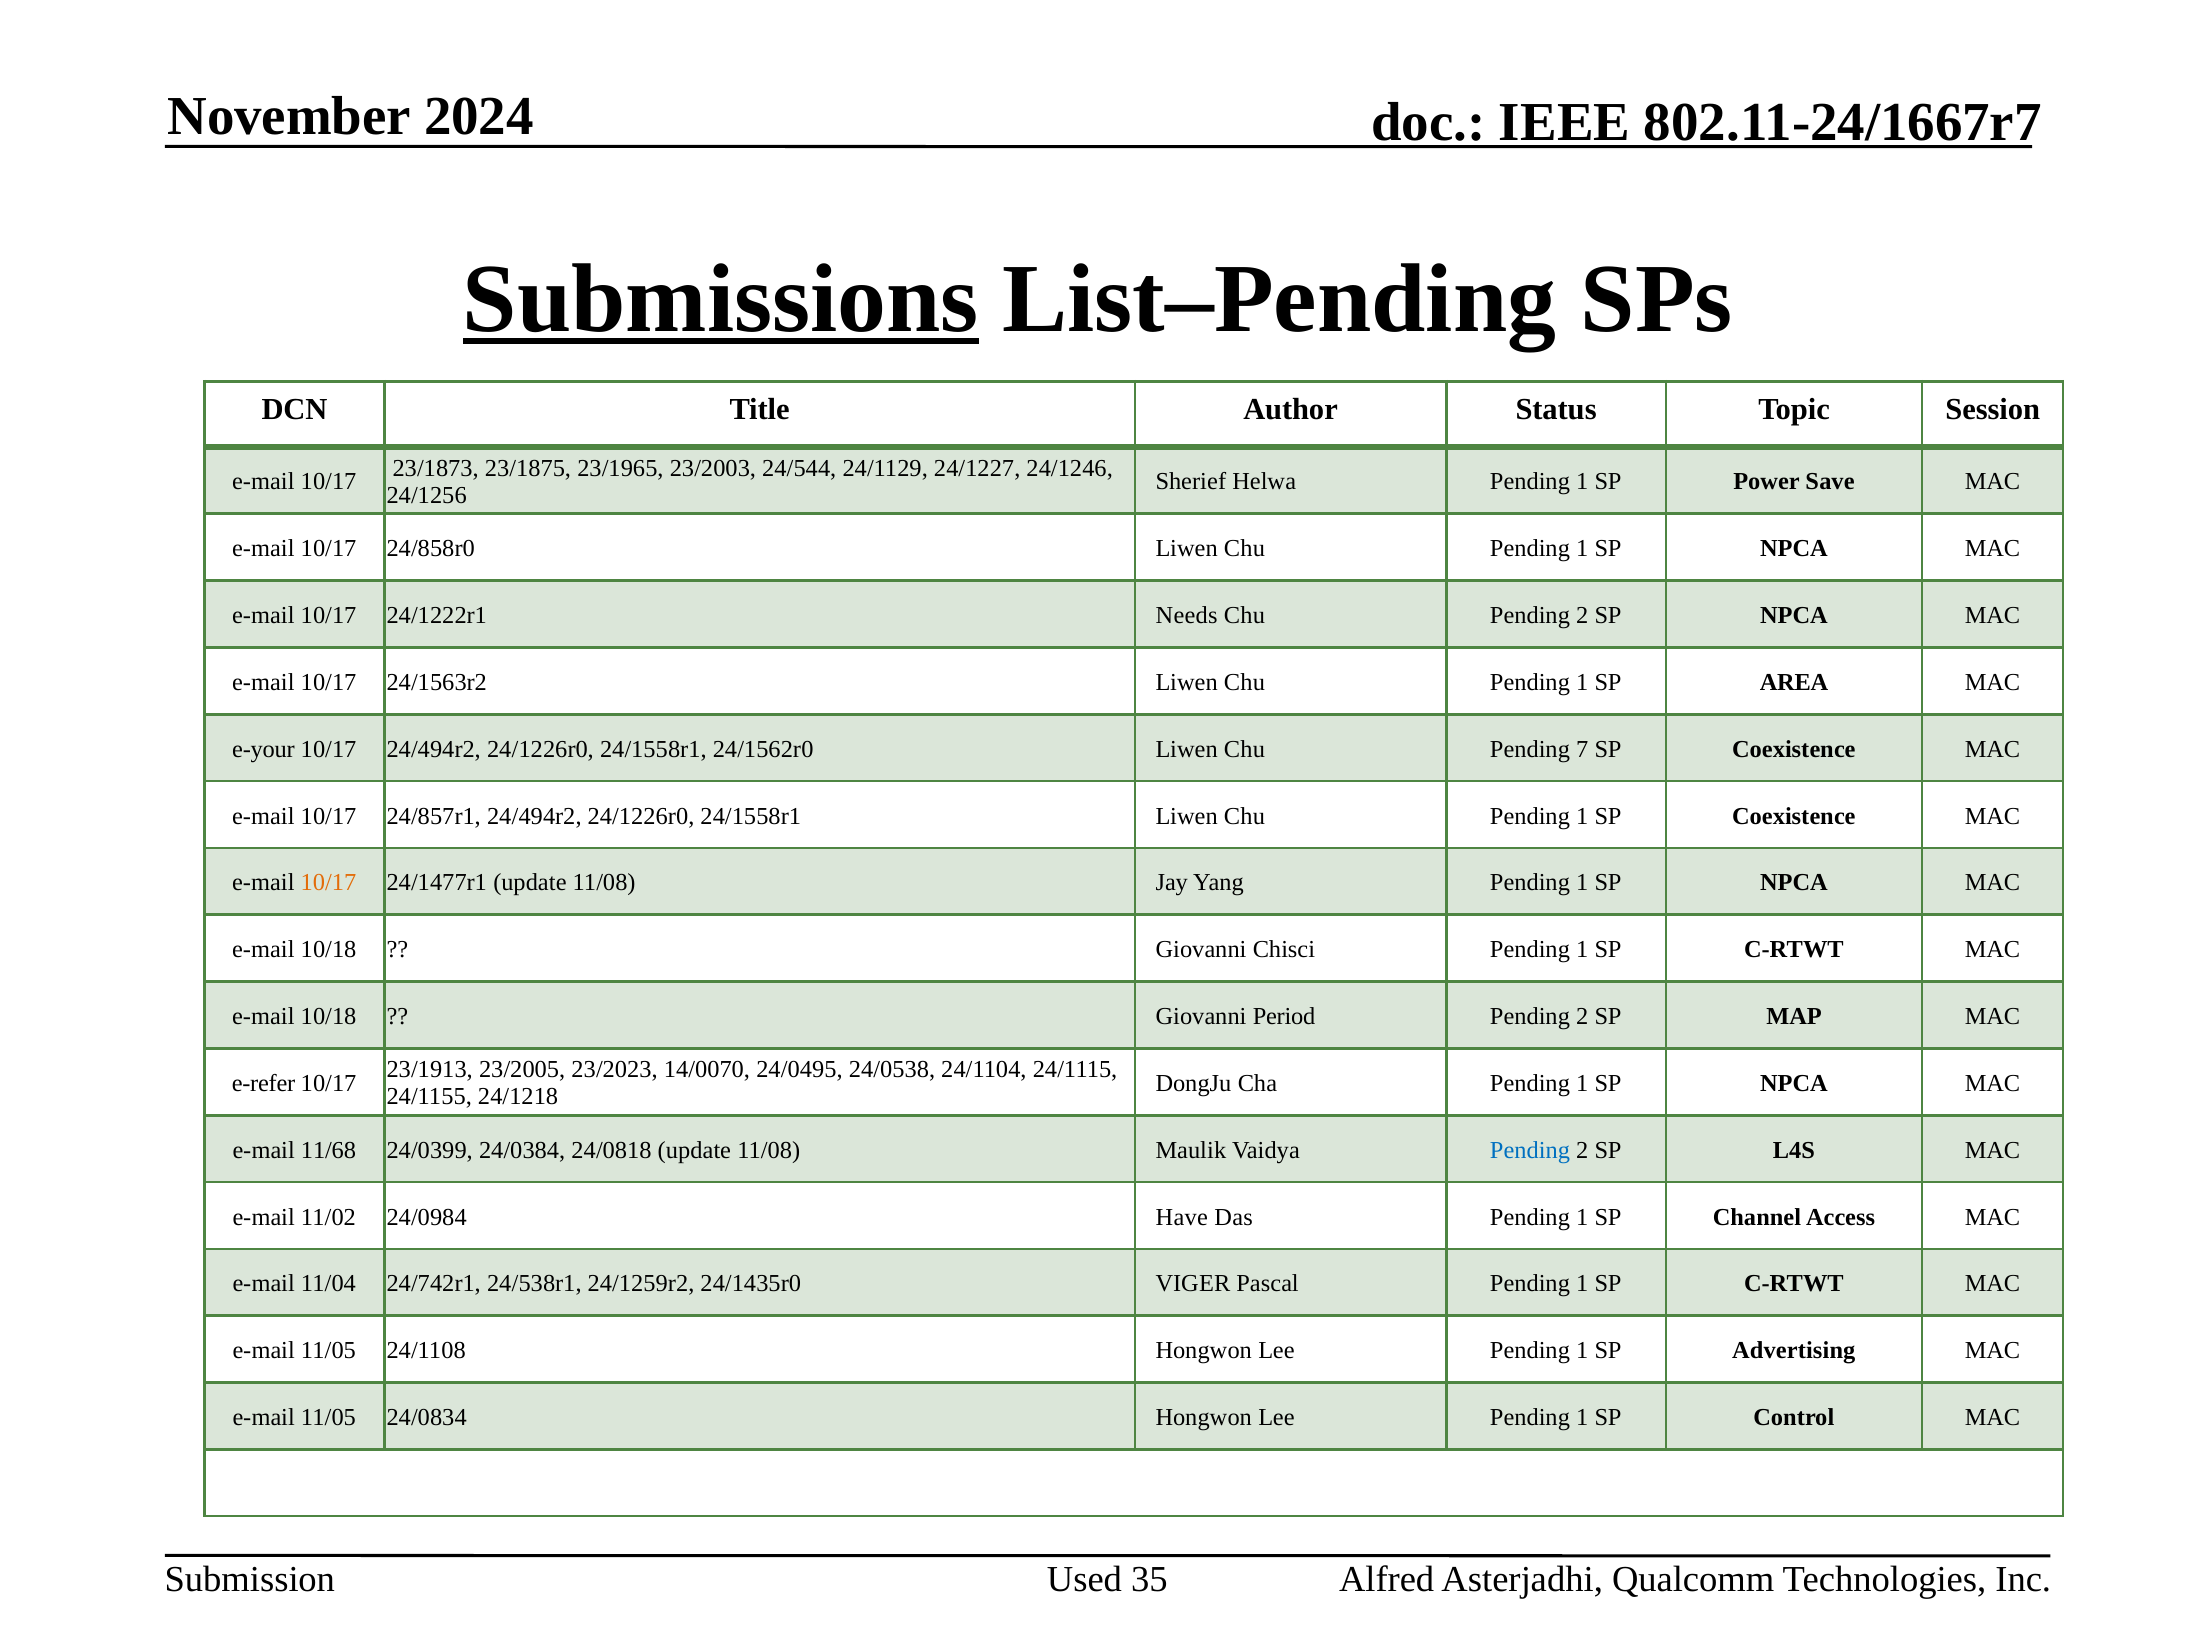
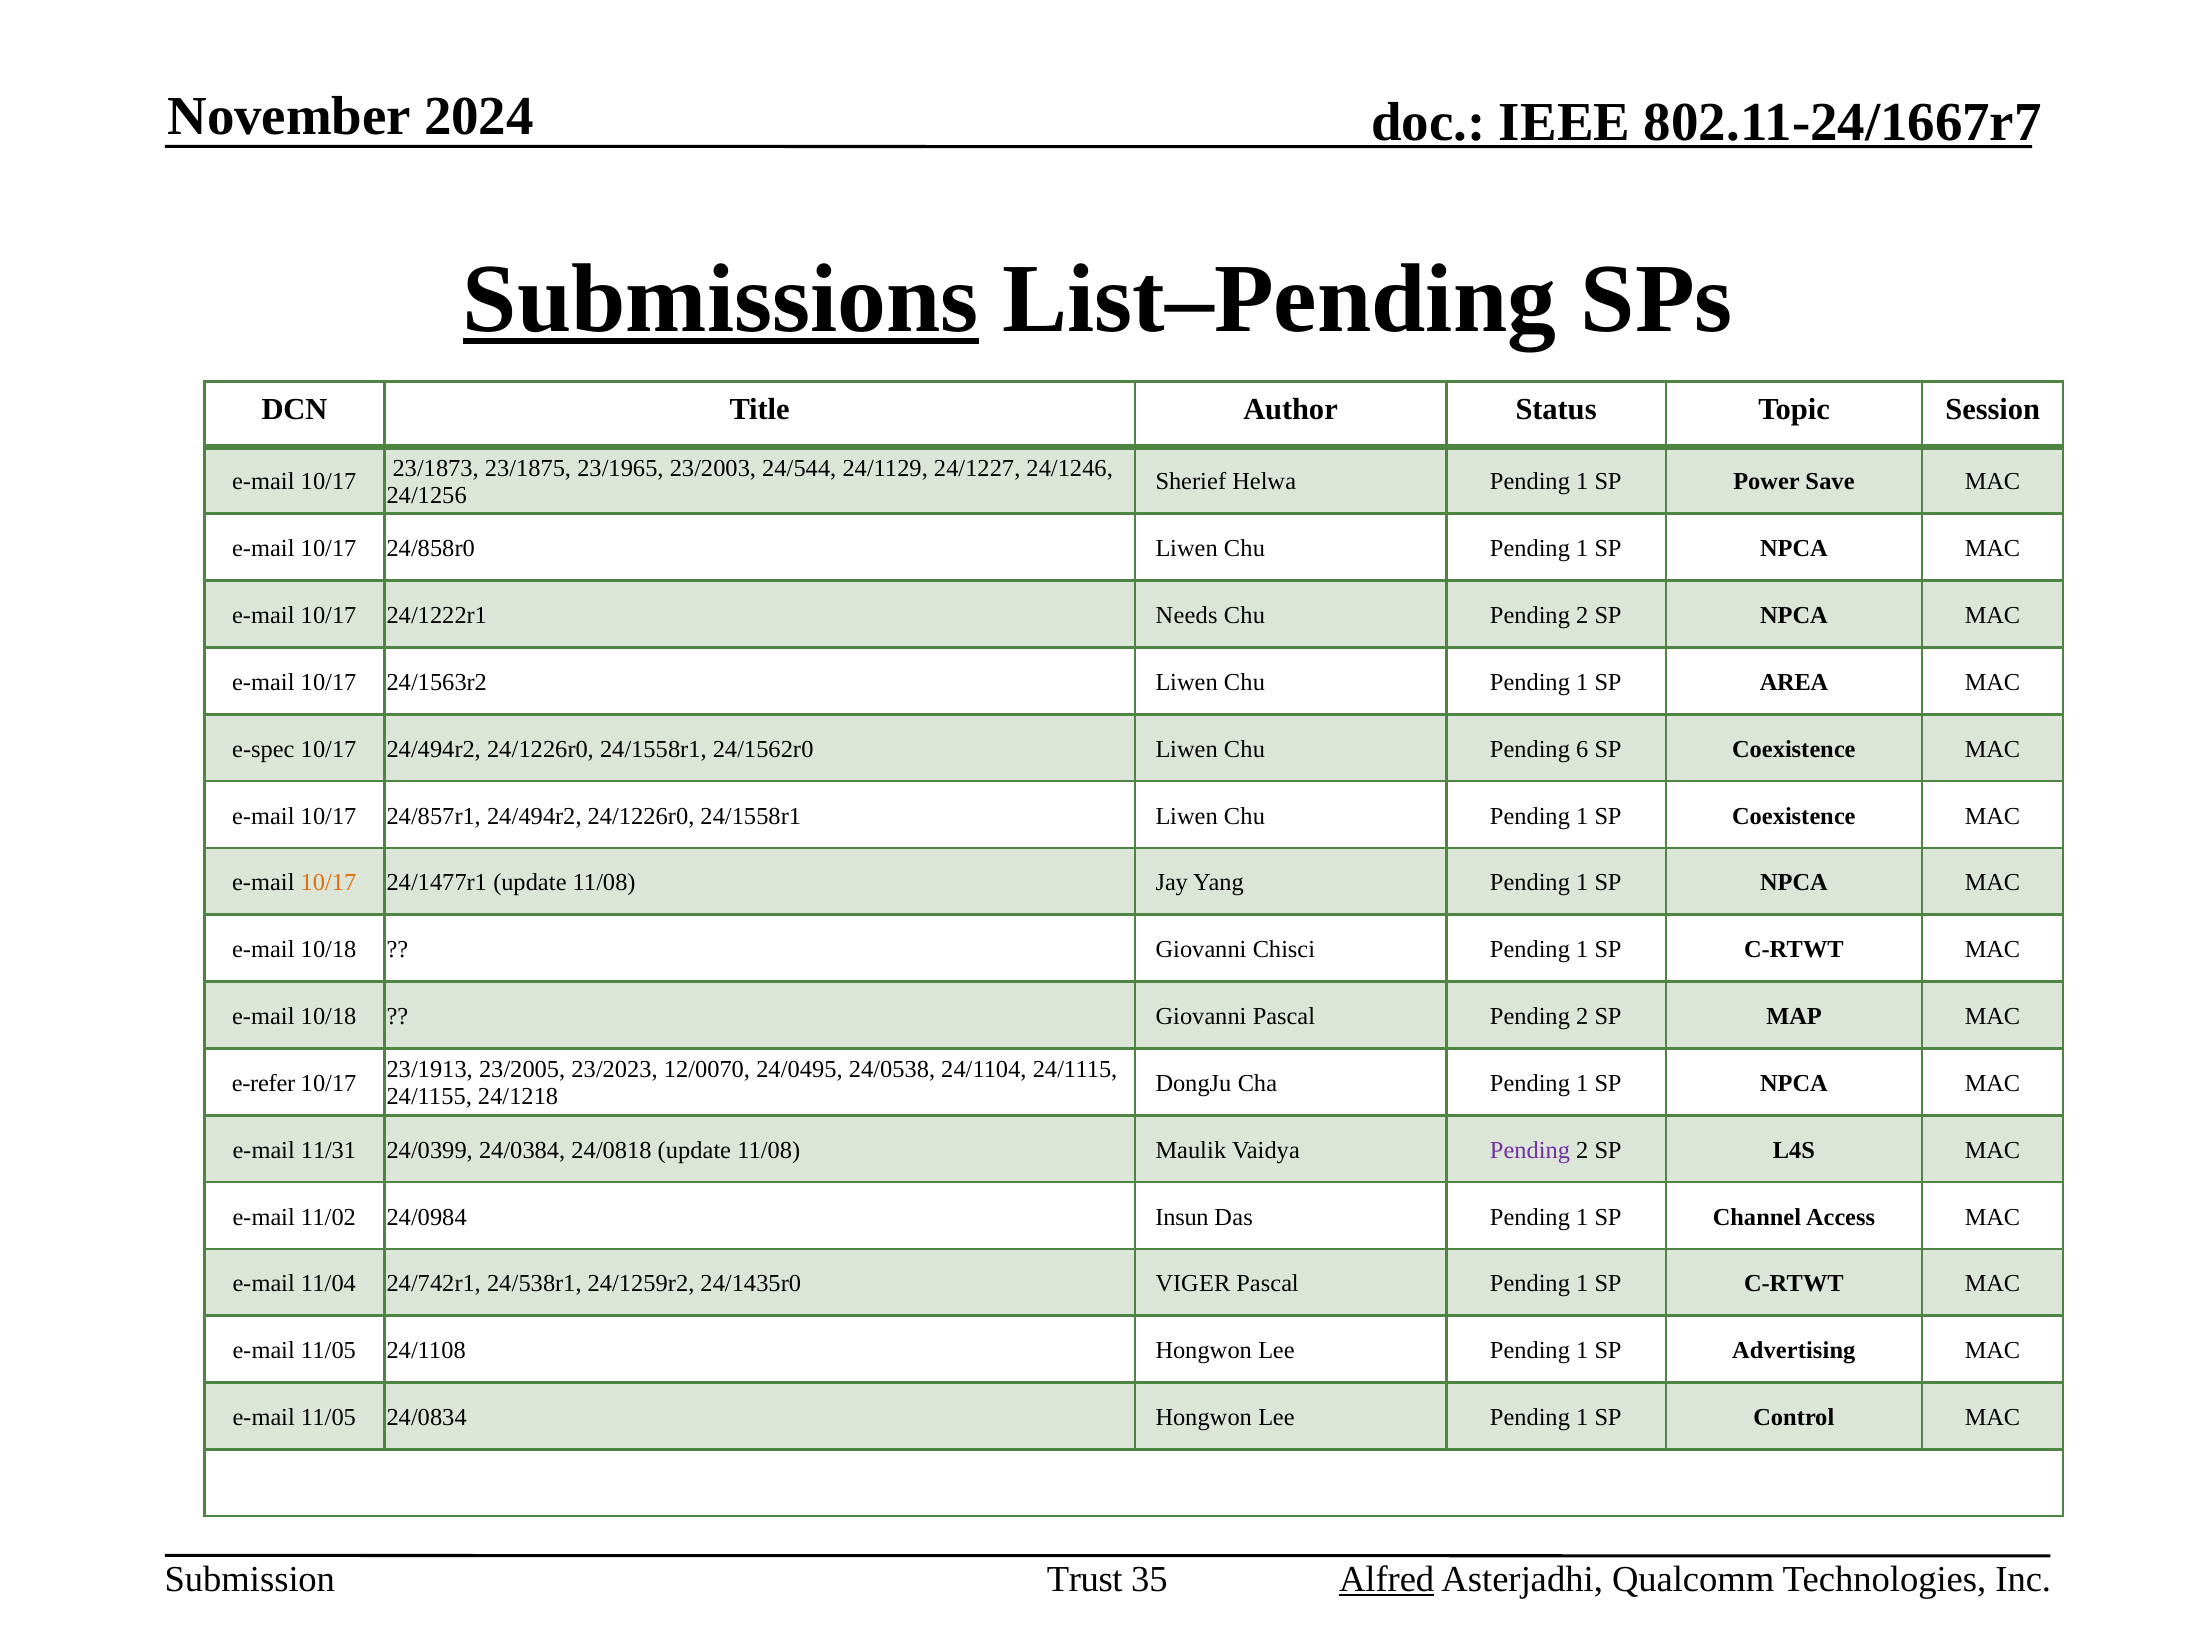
e-your: e-your -> e-spec
7: 7 -> 6
Giovanni Period: Period -> Pascal
14/0070: 14/0070 -> 12/0070
11/68: 11/68 -> 11/31
Pending at (1530, 1151) colour: blue -> purple
Have: Have -> Insun
Used: Used -> Trust
Alfred underline: none -> present
